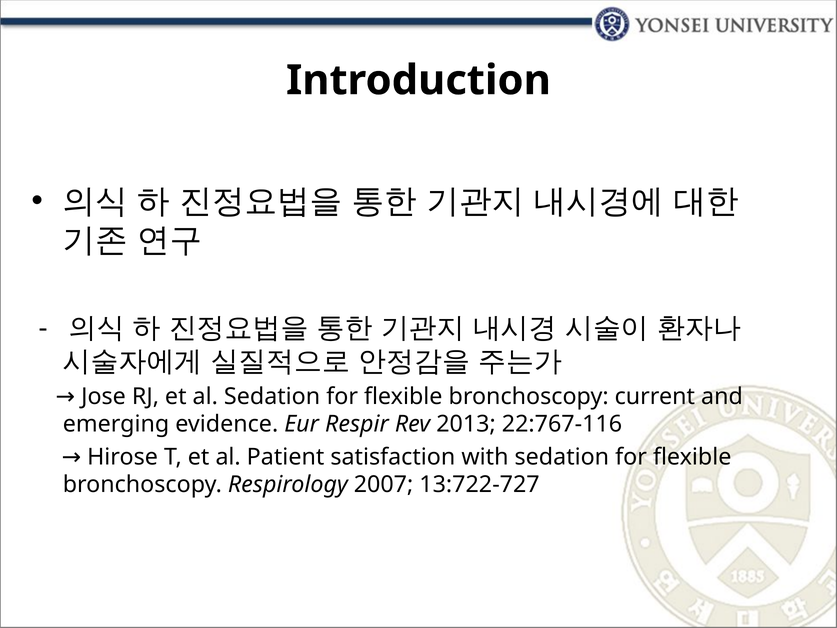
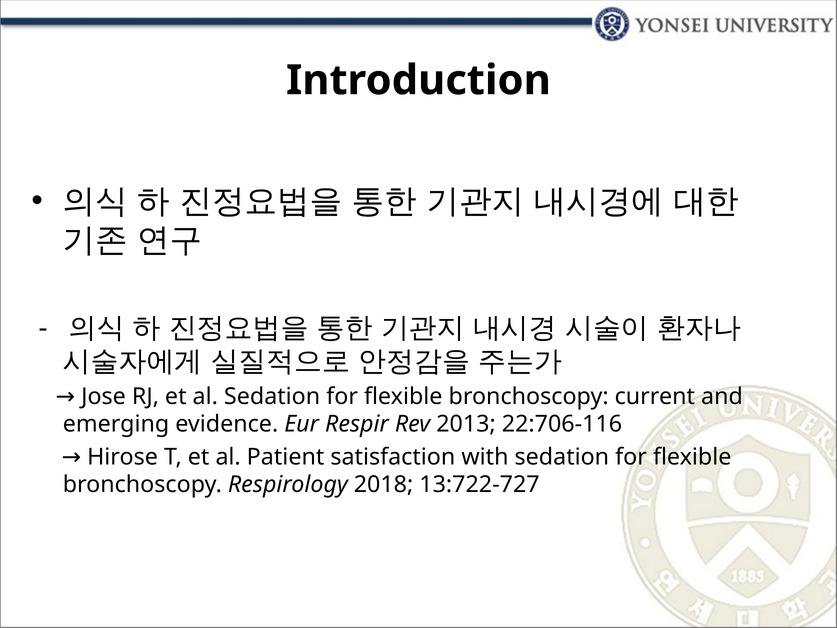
22:767-116: 22:767-116 -> 22:706-116
2007: 2007 -> 2018
